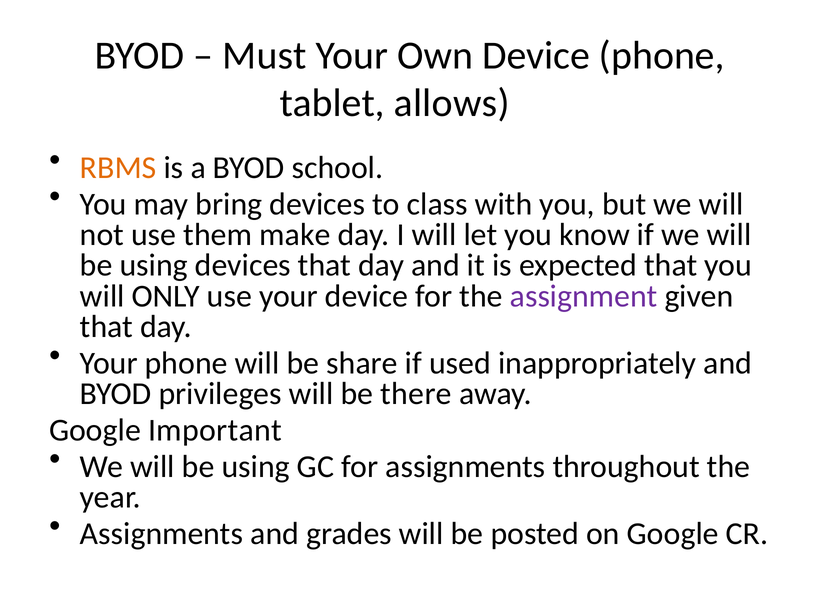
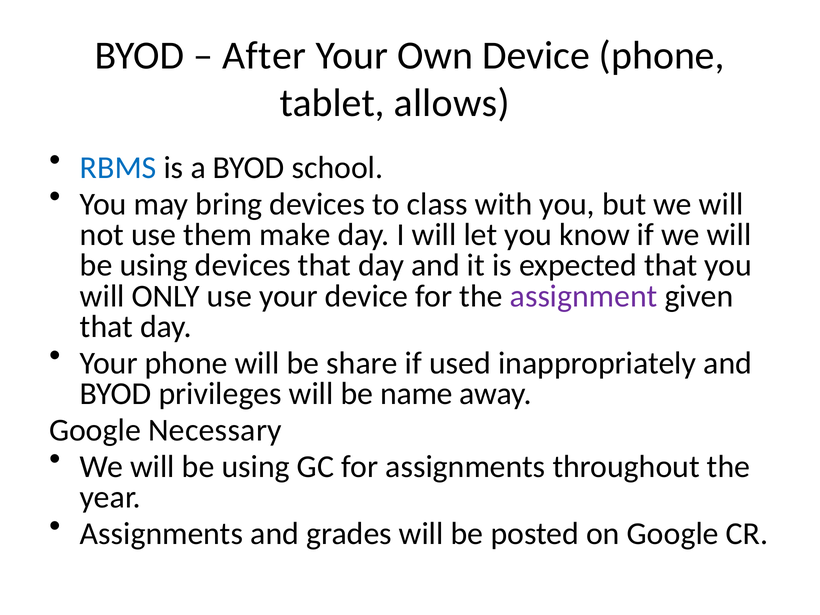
Must: Must -> After
RBMS colour: orange -> blue
there: there -> name
Important: Important -> Necessary
